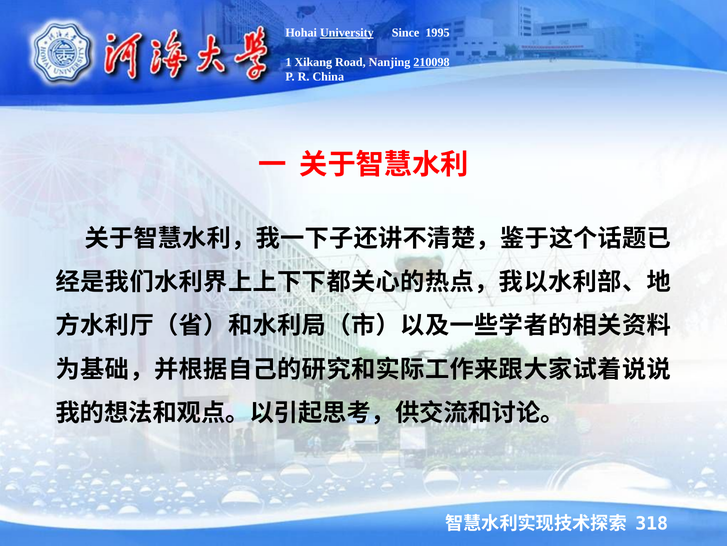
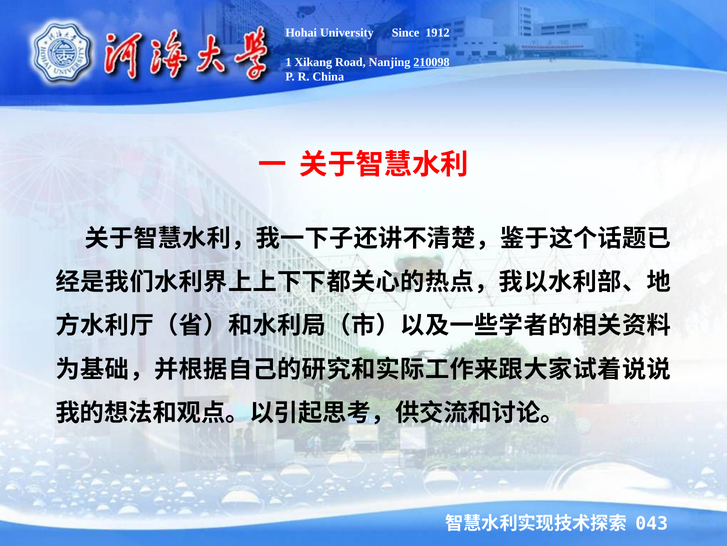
University underline: present -> none
1995: 1995 -> 1912
318: 318 -> 043
